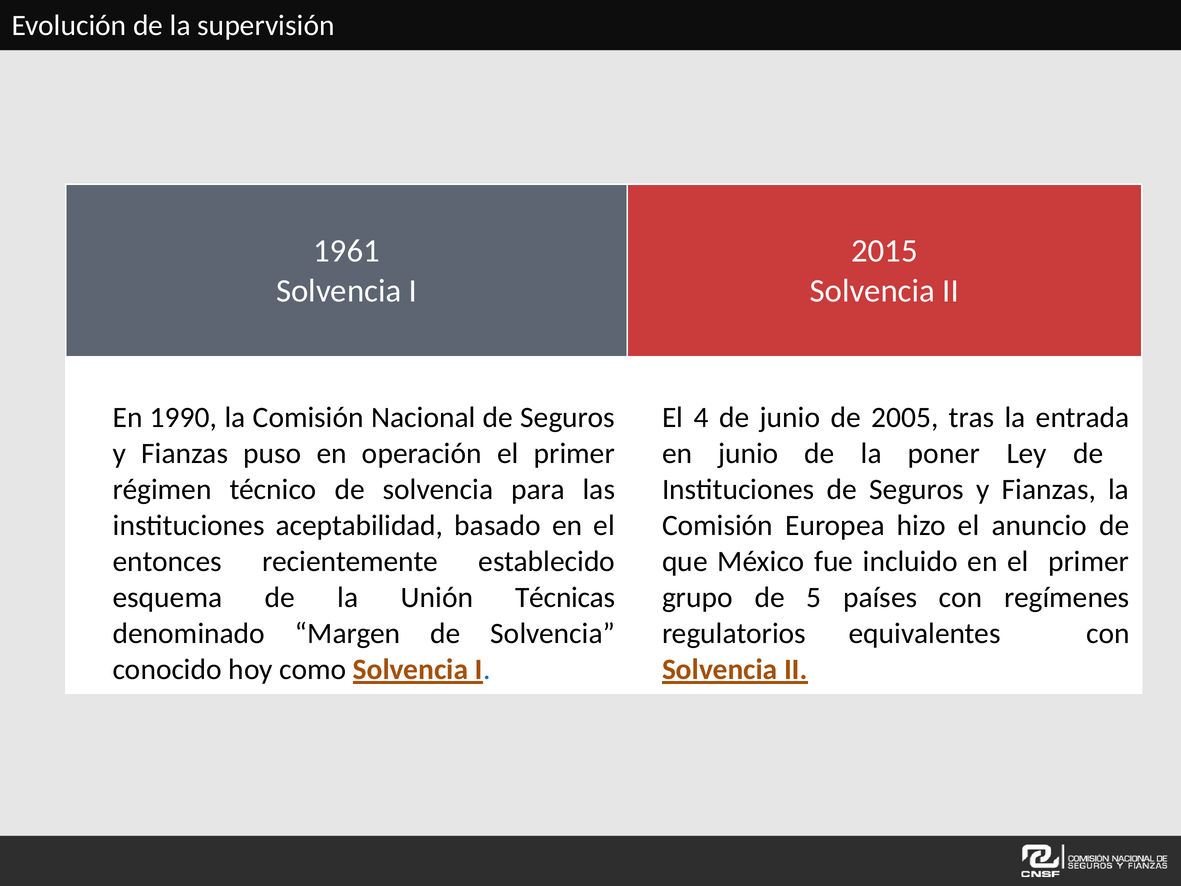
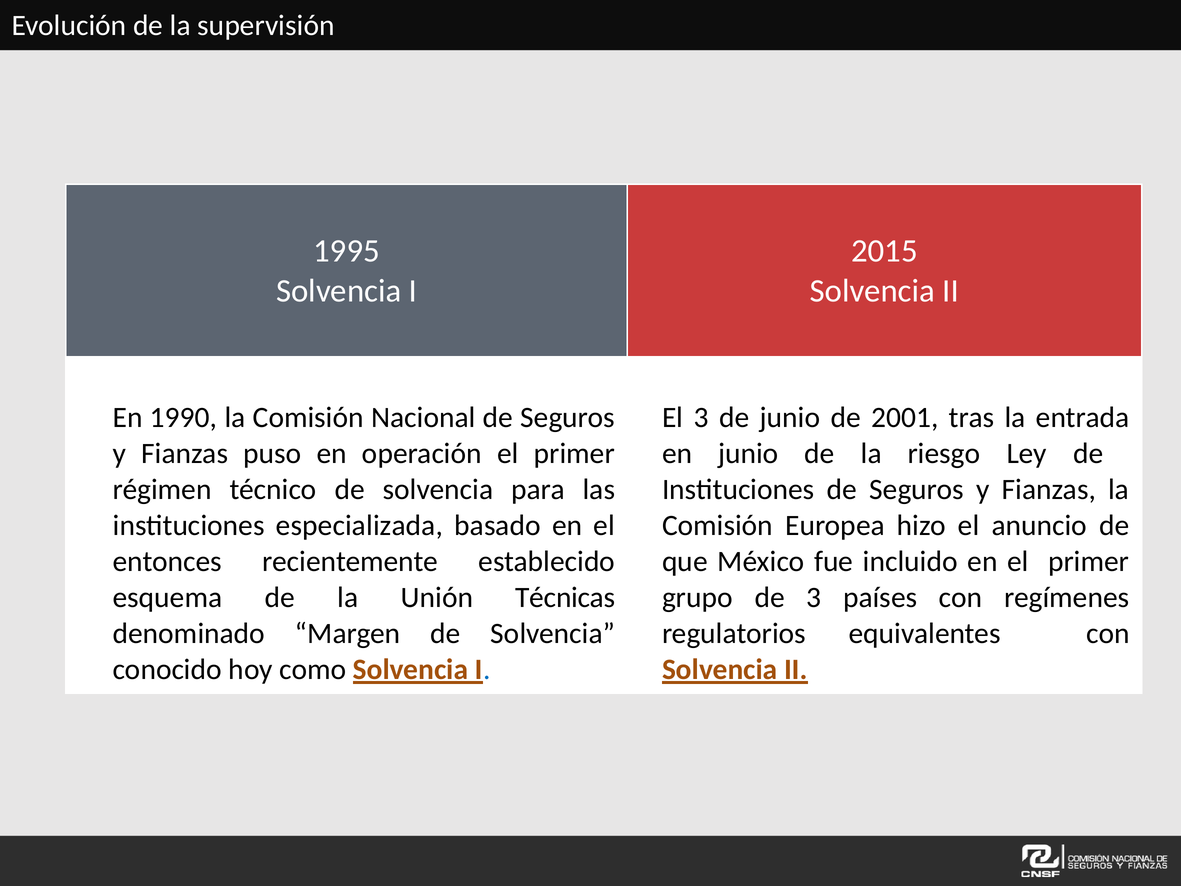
1961: 1961 -> 1995
El 4: 4 -> 3
2005: 2005 -> 2001
poner: poner -> riesgo
aceptabilidad: aceptabilidad -> especializada
de 5: 5 -> 3
